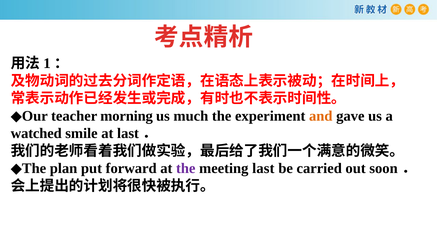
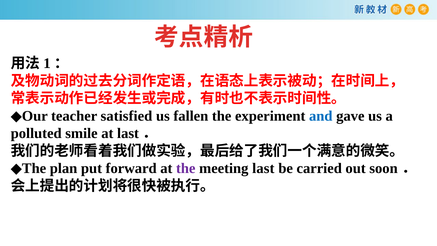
morning: morning -> satisfied
much: much -> fallen
and colour: orange -> blue
watched: watched -> polluted
